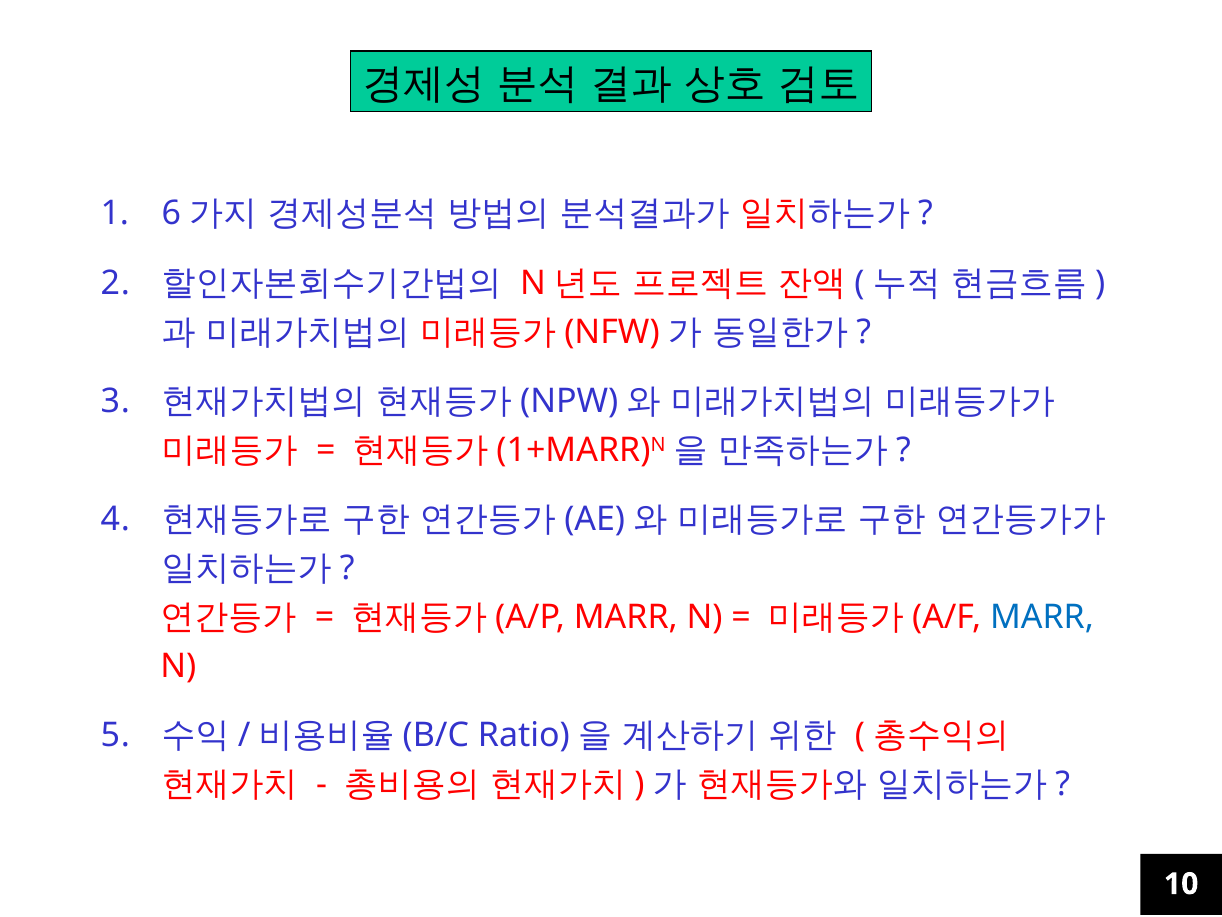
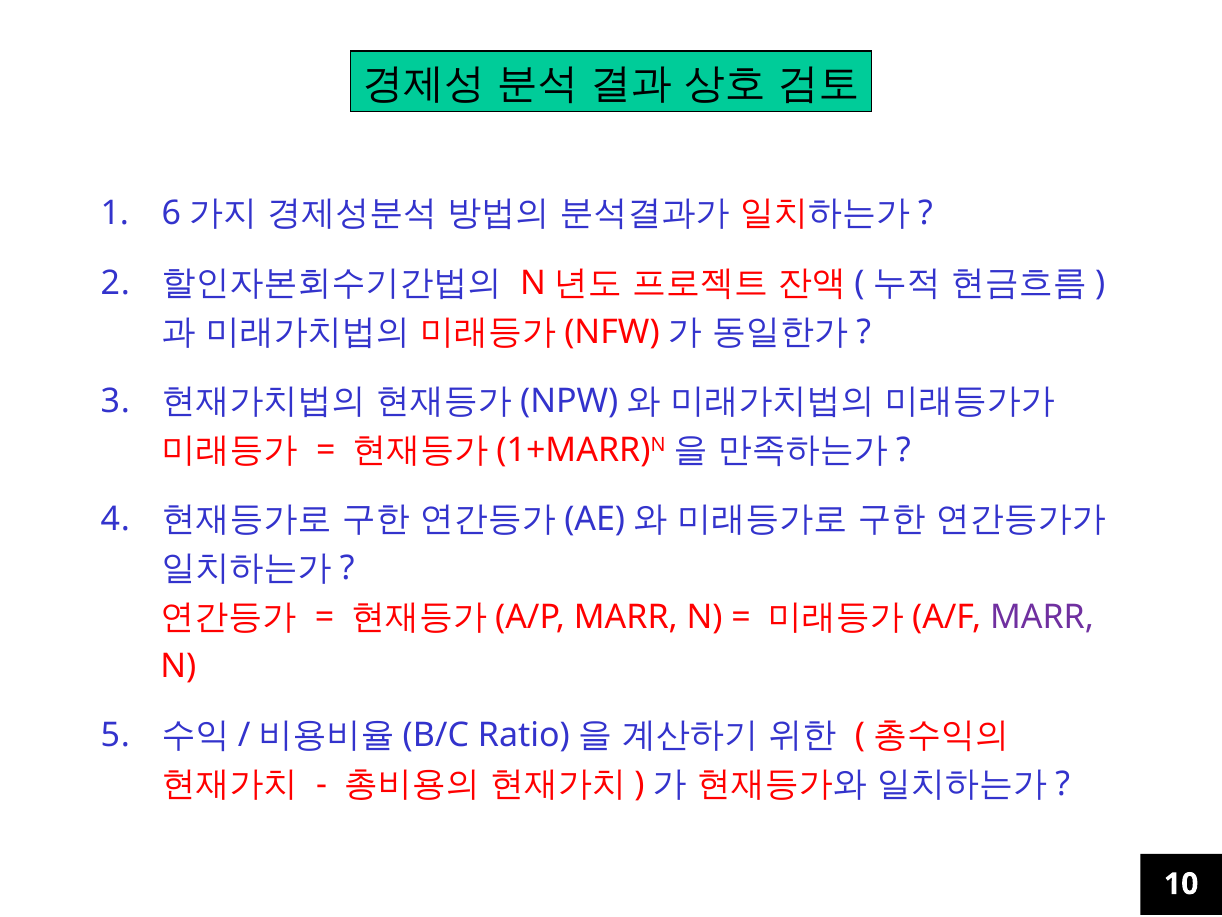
MARR at (1042, 617) colour: blue -> purple
